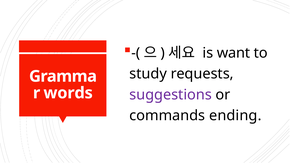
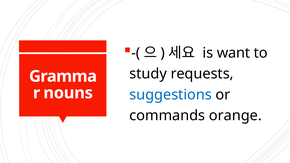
words: words -> nouns
suggestions colour: purple -> blue
ending: ending -> orange
